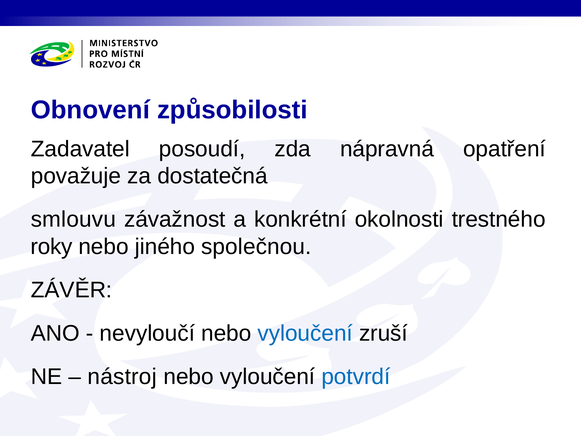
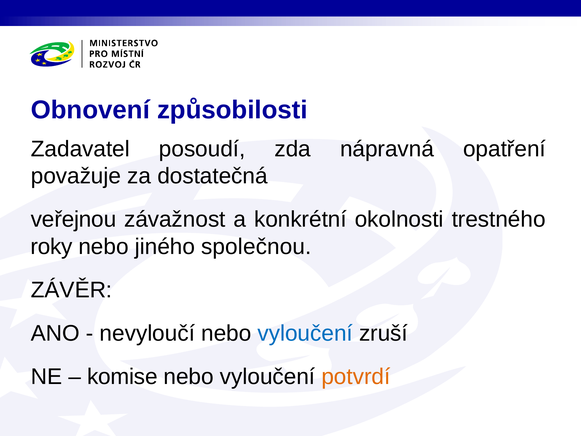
smlouvu: smlouvu -> veřejnou
nástroj: nástroj -> komise
potvrdí colour: blue -> orange
